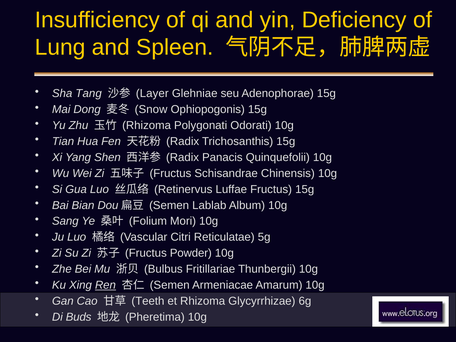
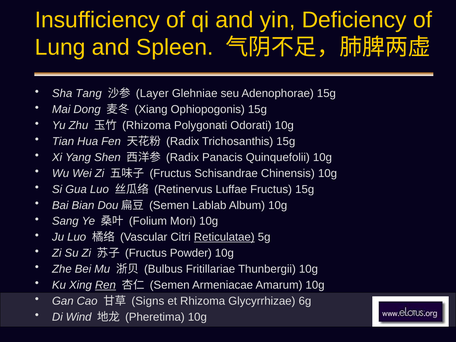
Snow: Snow -> Xiang
Reticulatae underline: none -> present
Teeth: Teeth -> Signs
Buds: Buds -> Wind
